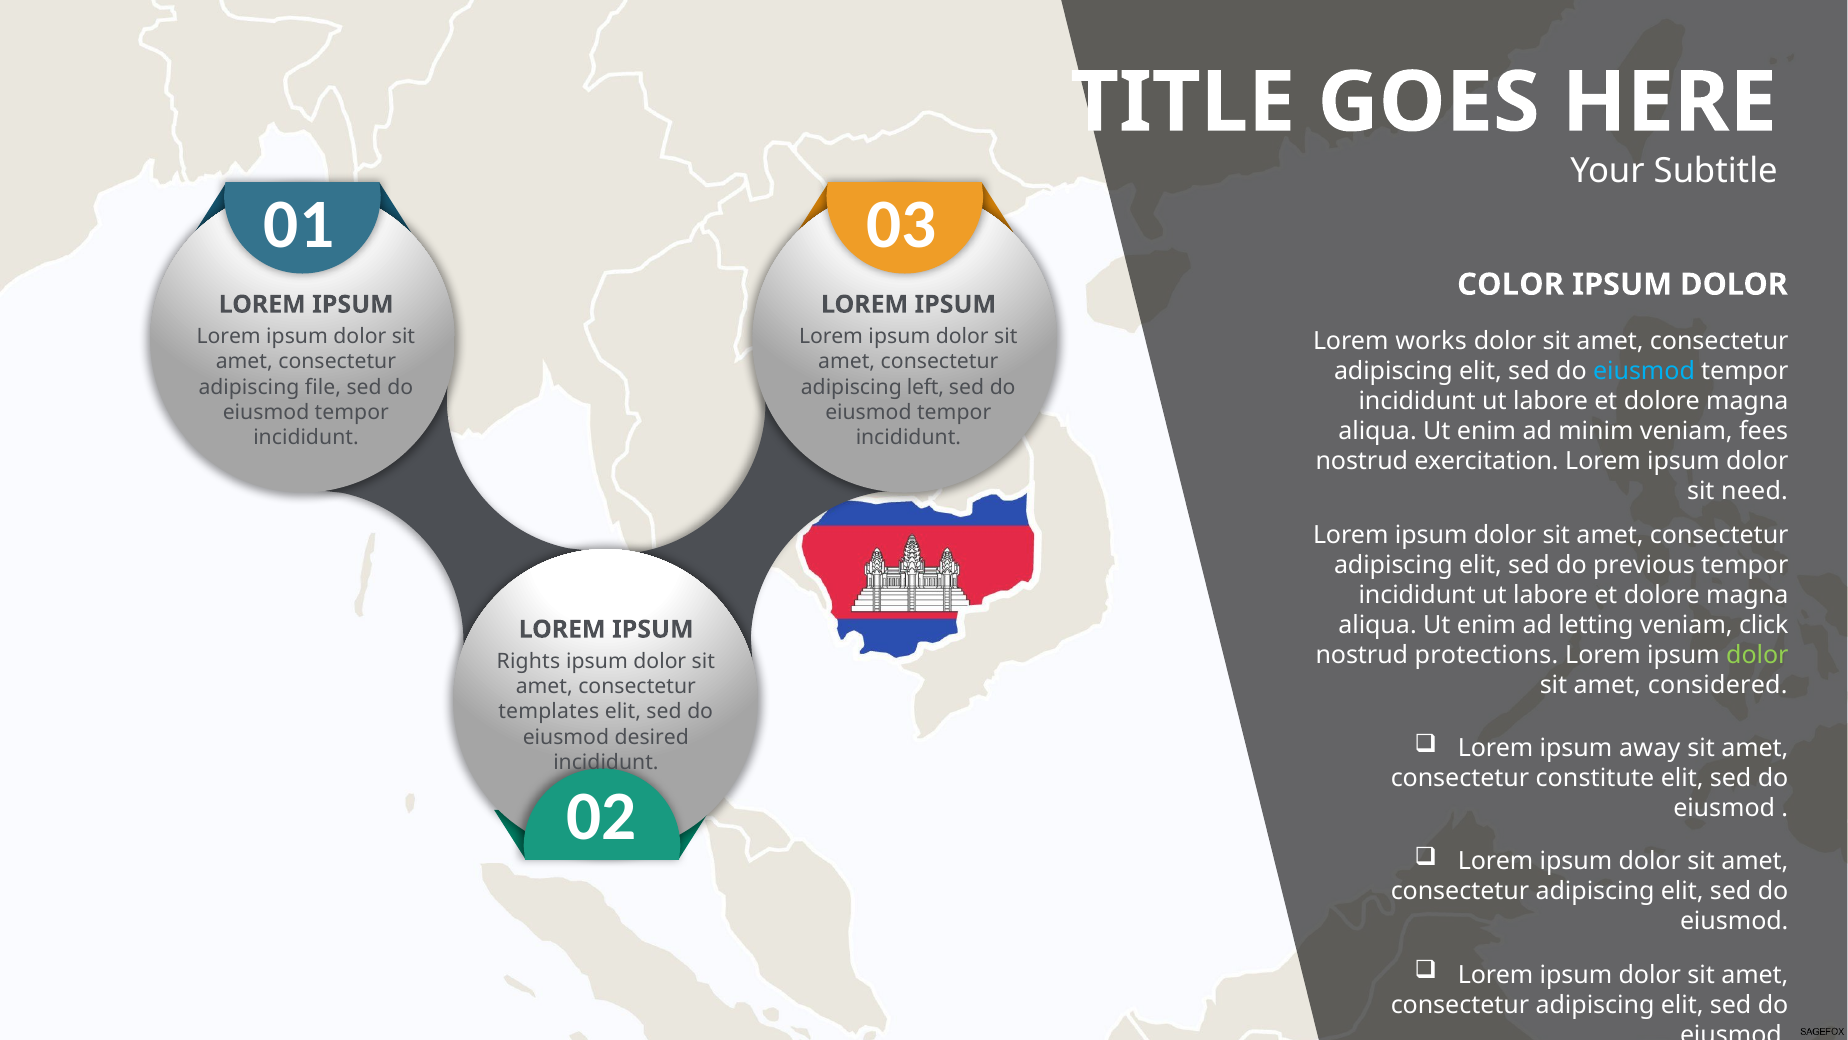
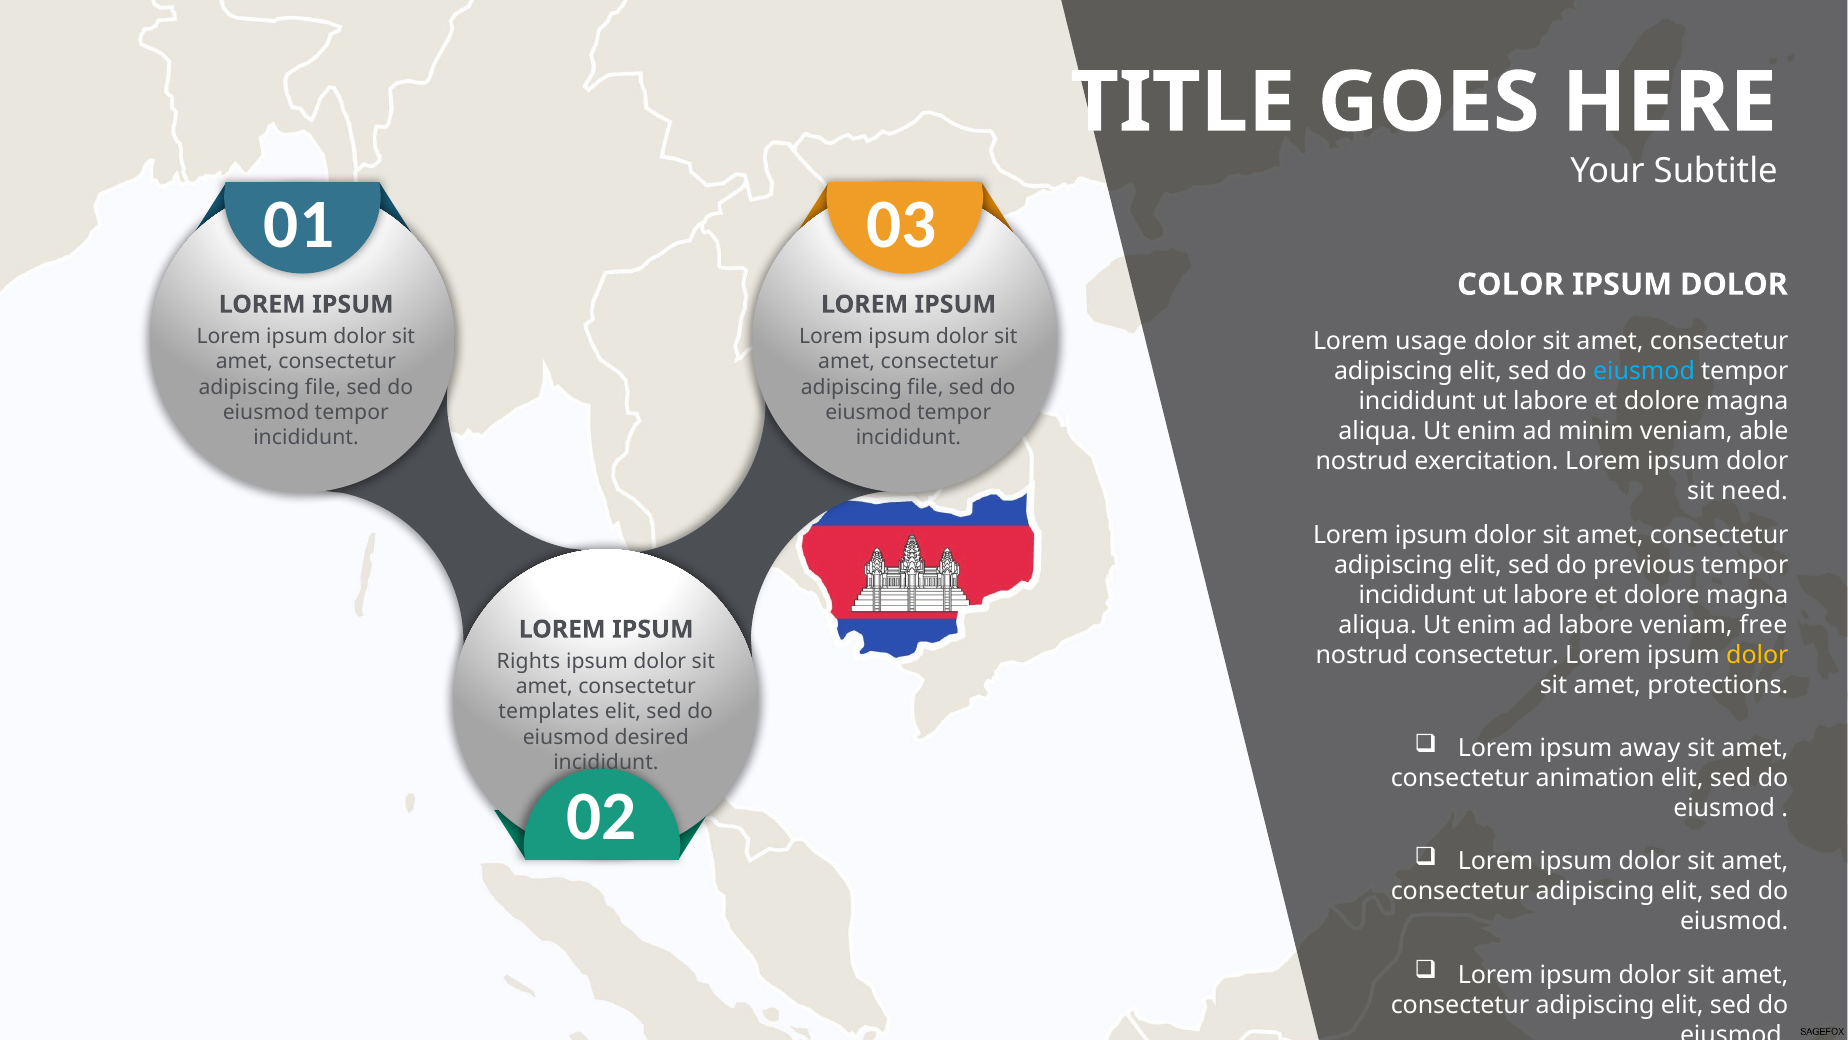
works: works -> usage
left at (926, 387): left -> file
fees: fees -> able
ad letting: letting -> labore
click: click -> free
nostrud protections: protections -> consectetur
dolor at (1757, 655) colour: light green -> yellow
considered: considered -> protections
constitute: constitute -> animation
